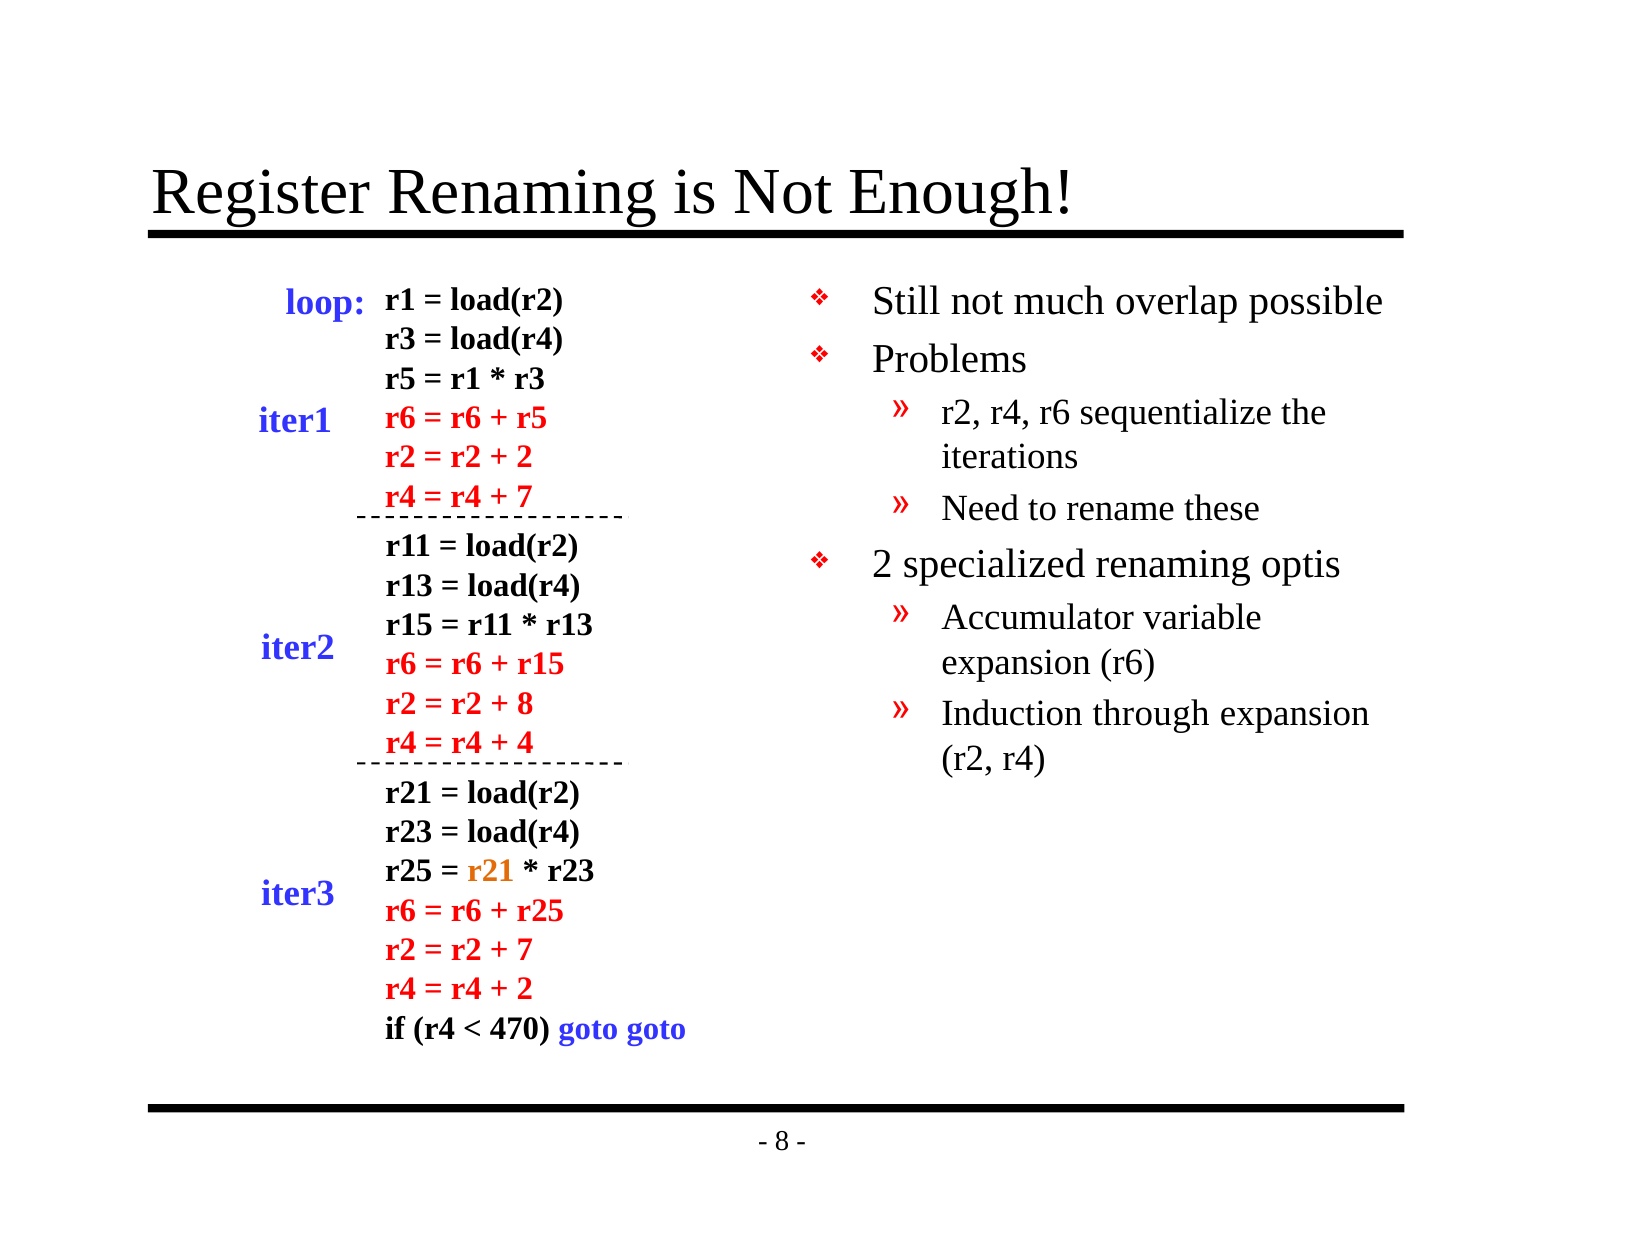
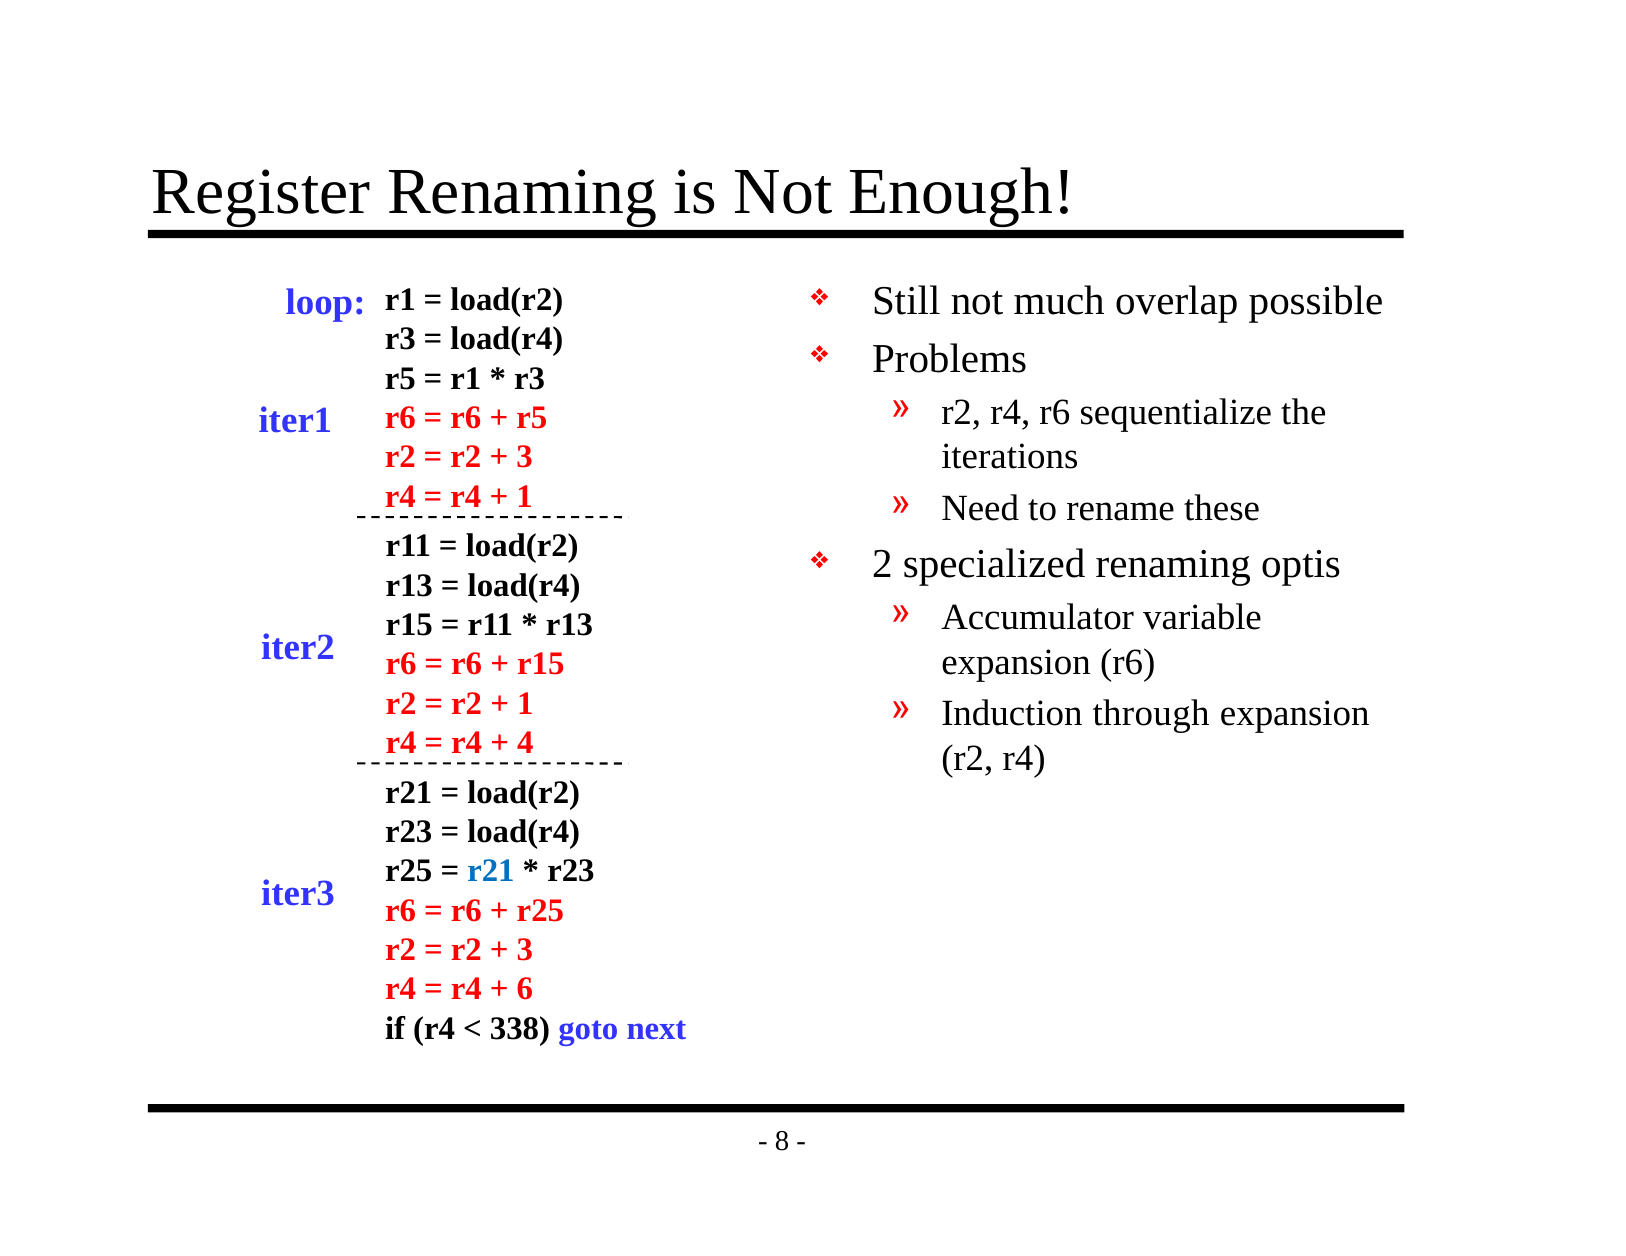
2 at (525, 457): 2 -> 3
7 at (525, 497): 7 -> 1
8 at (525, 704): 8 -> 1
r21 at (491, 871) colour: orange -> blue
7 at (525, 950): 7 -> 3
2 at (525, 990): 2 -> 6
470: 470 -> 338
goto goto: goto -> next
